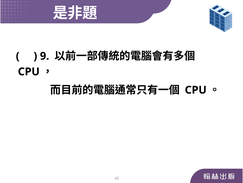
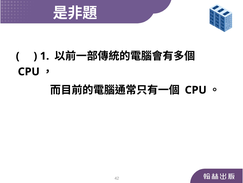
9: 9 -> 1
